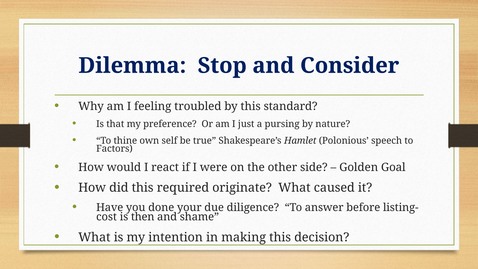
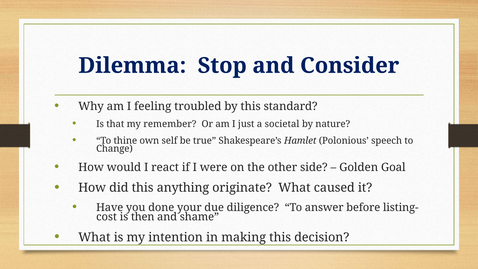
preference: preference -> remember
pursing: pursing -> societal
Factors: Factors -> Change
required: required -> anything
